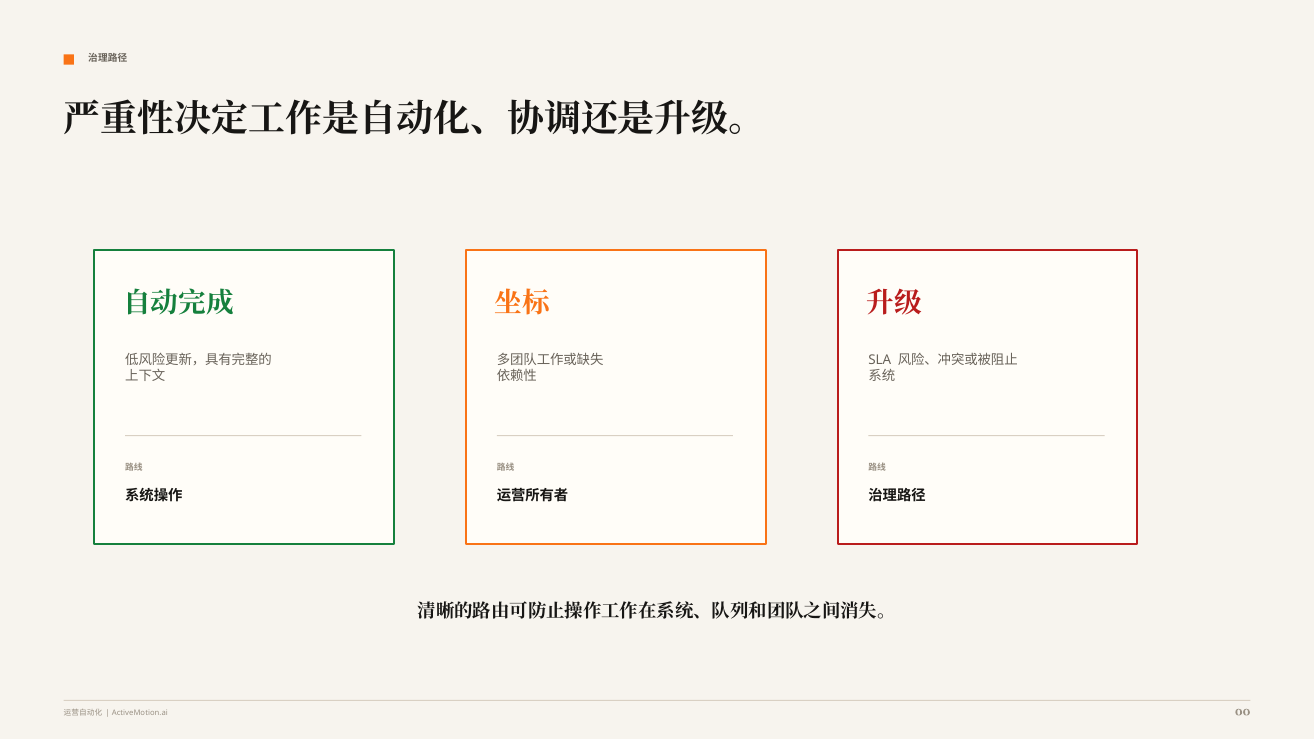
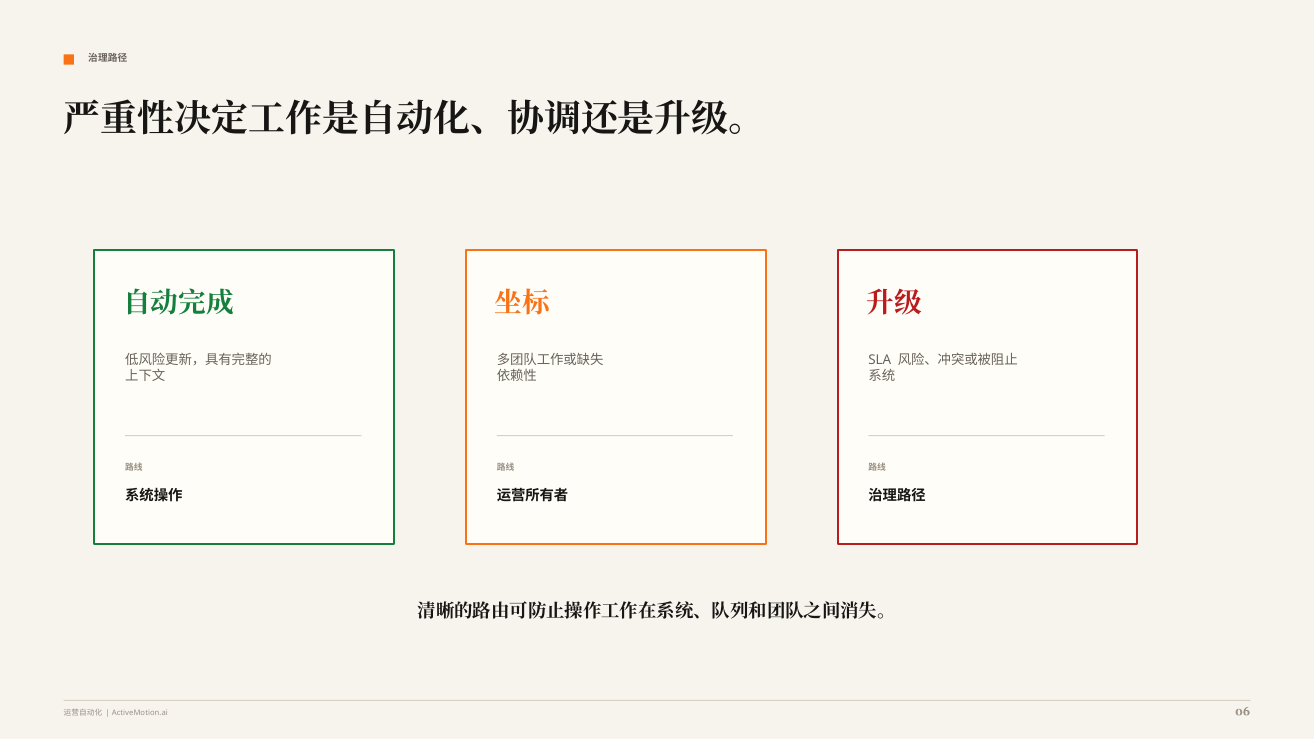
00: 00 -> 06
